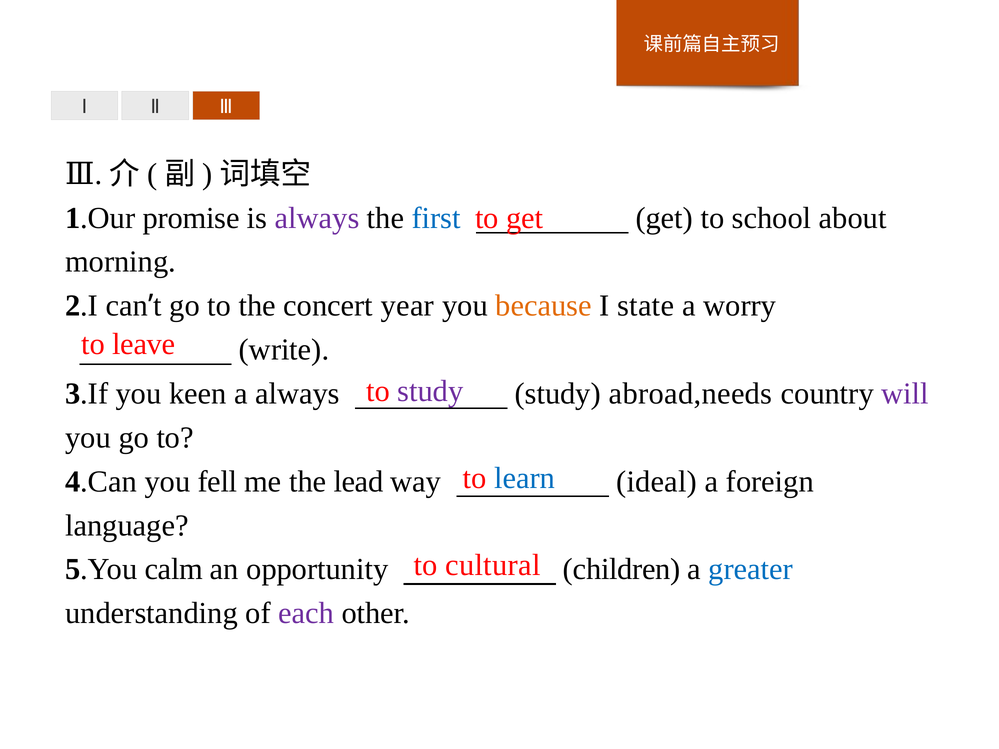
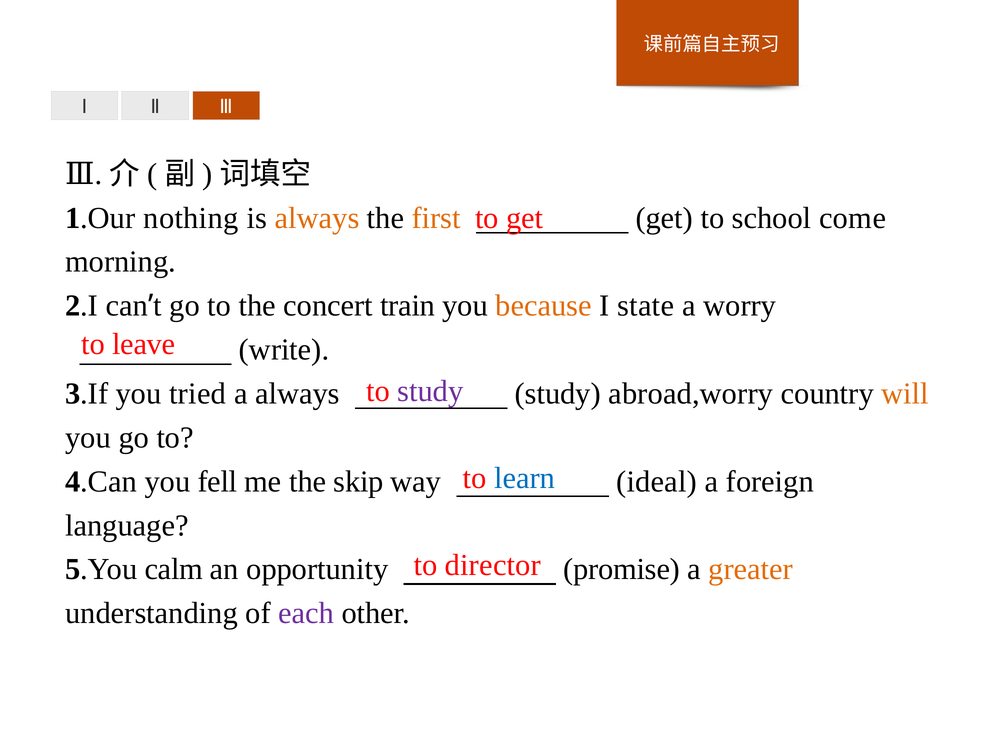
promise: promise -> nothing
always at (317, 218) colour: purple -> orange
first colour: blue -> orange
about: about -> come
year: year -> train
keen: keen -> tried
abroad,needs: abroad,needs -> abroad,worry
will colour: purple -> orange
lead: lead -> skip
cultural: cultural -> director
children: children -> promise
greater colour: blue -> orange
